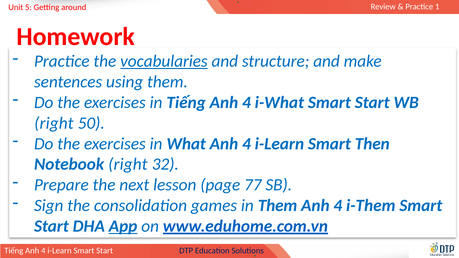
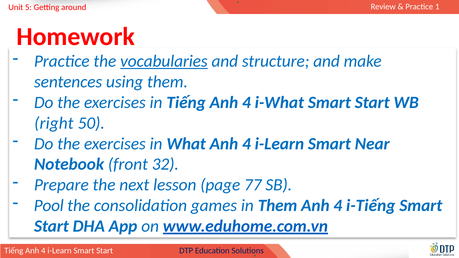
Then: Then -> Near
Notebook right: right -> front
Sign: Sign -> Pool
i-Them: i-Them -> i-Tiếng
App underline: present -> none
